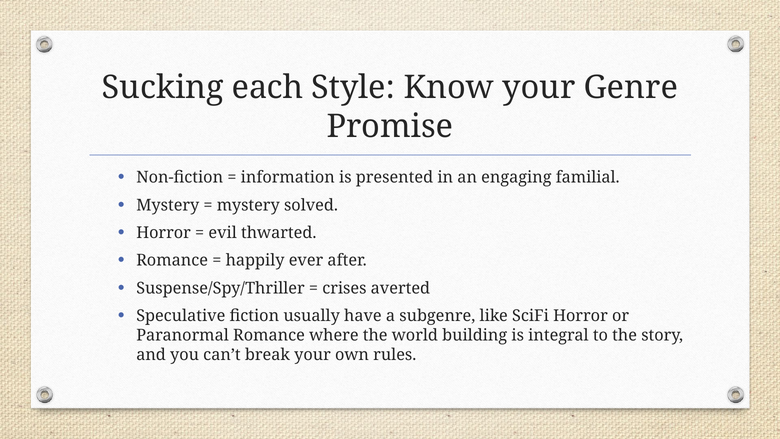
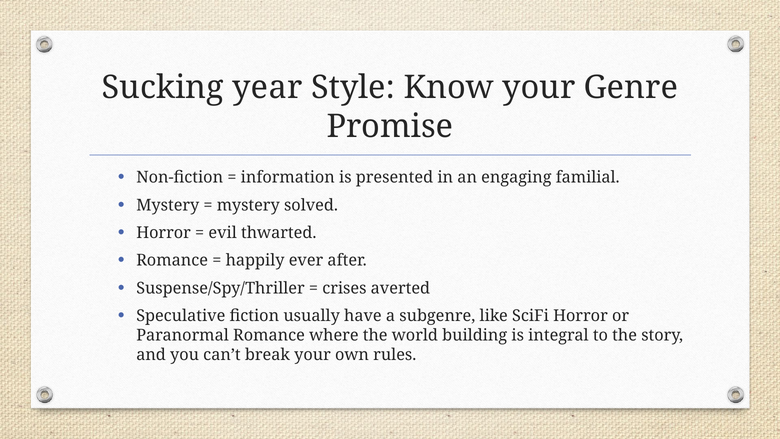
each: each -> year
